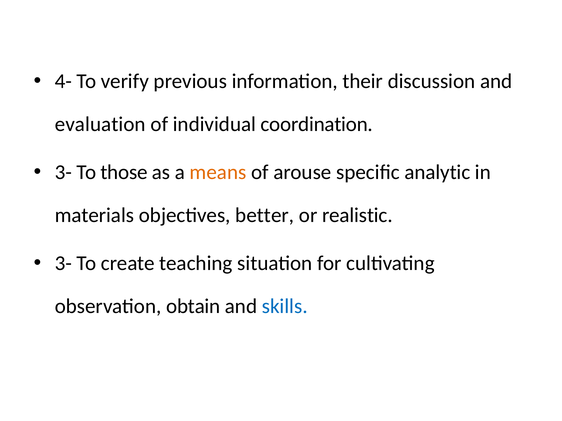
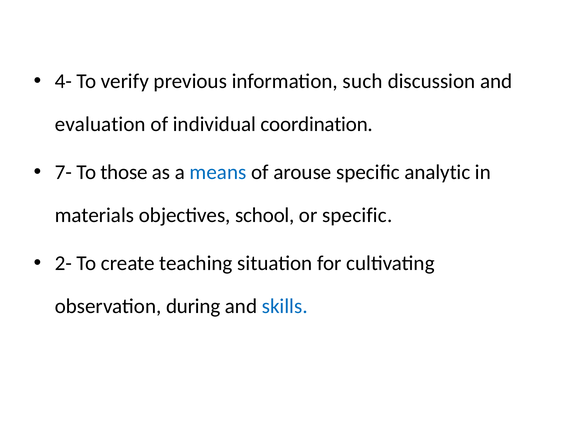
their: their -> such
3- at (63, 173): 3- -> 7-
means colour: orange -> blue
better: better -> school
or realistic: realistic -> specific
3- at (63, 264): 3- -> 2-
obtain: obtain -> during
